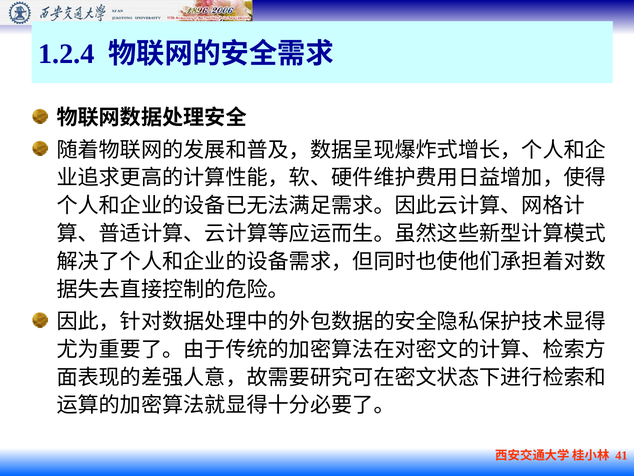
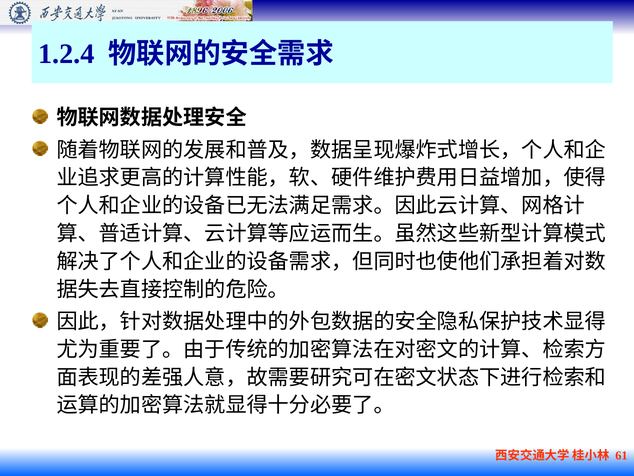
41: 41 -> 61
